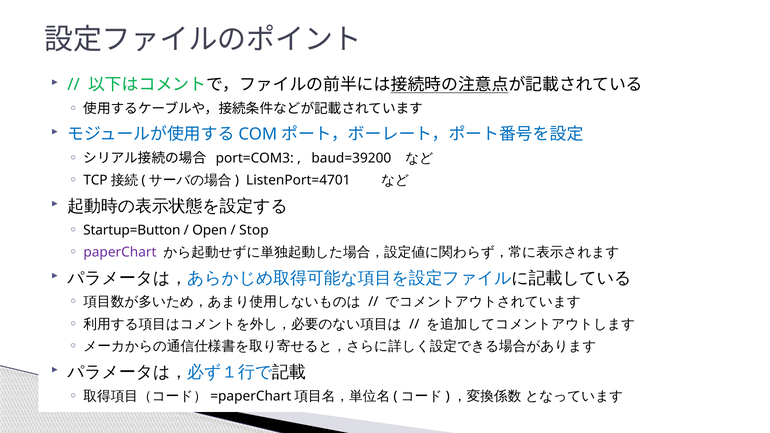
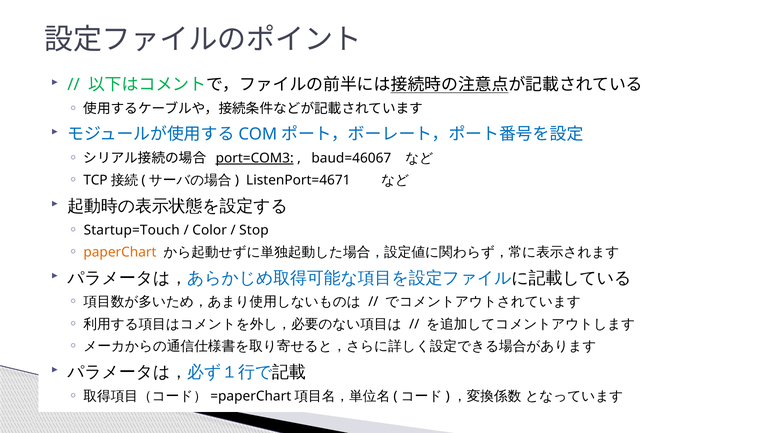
port=COM3 underline: none -> present
baud=39200: baud=39200 -> baud=46067
ListenPort=4701: ListenPort=4701 -> ListenPort=4671
Startup=Button: Startup=Button -> Startup=Touch
Open: Open -> Color
paperChart colour: purple -> orange
